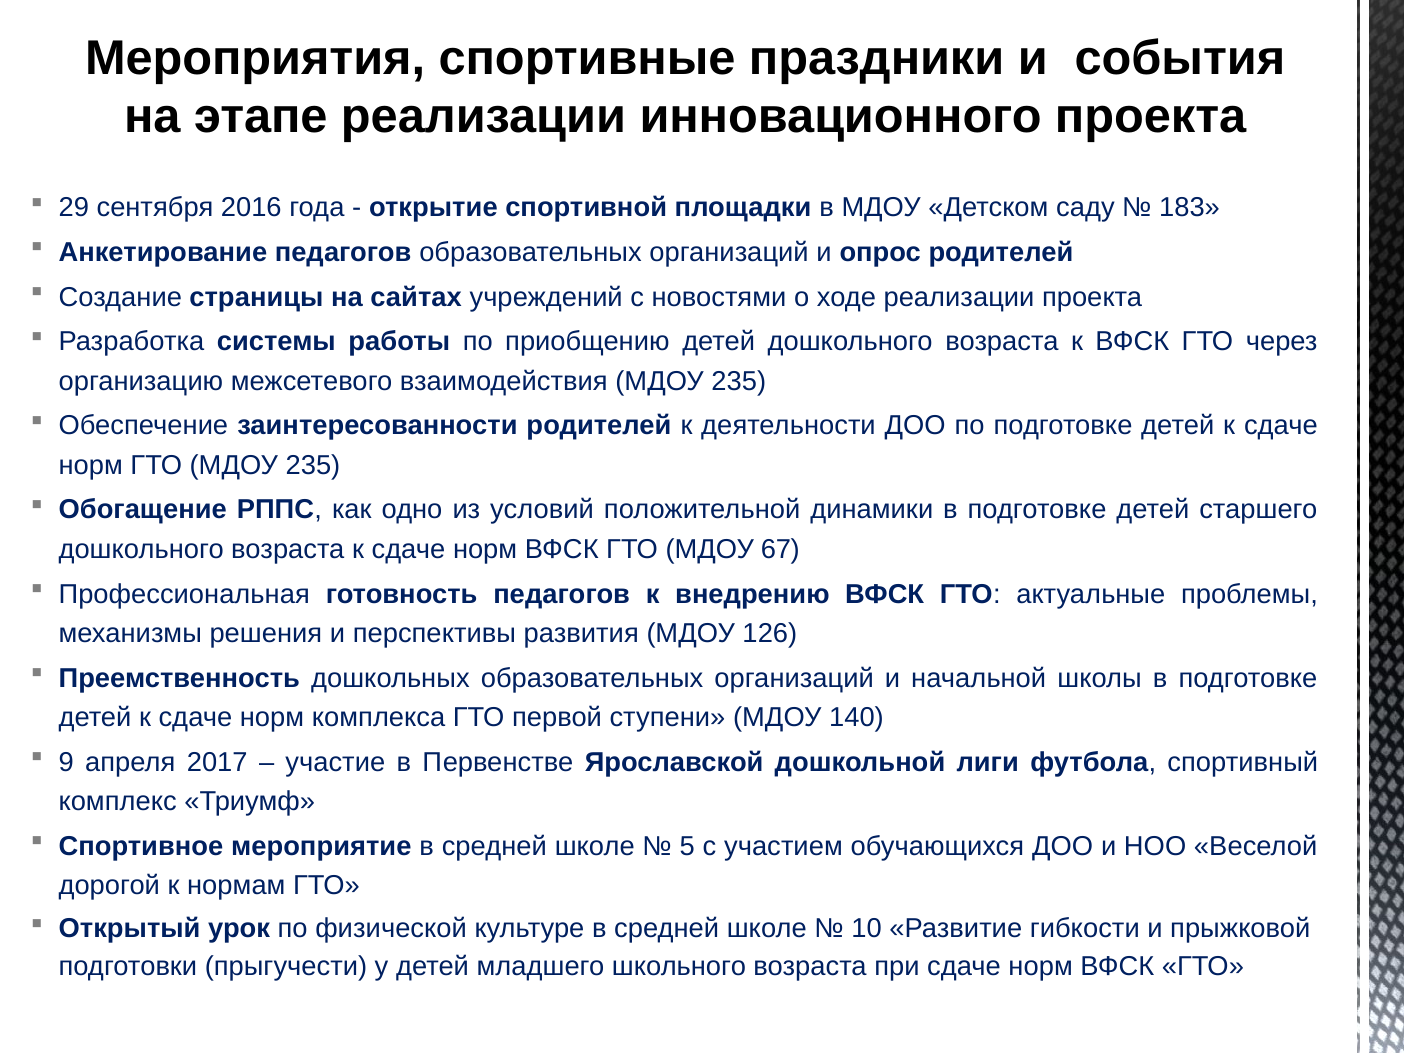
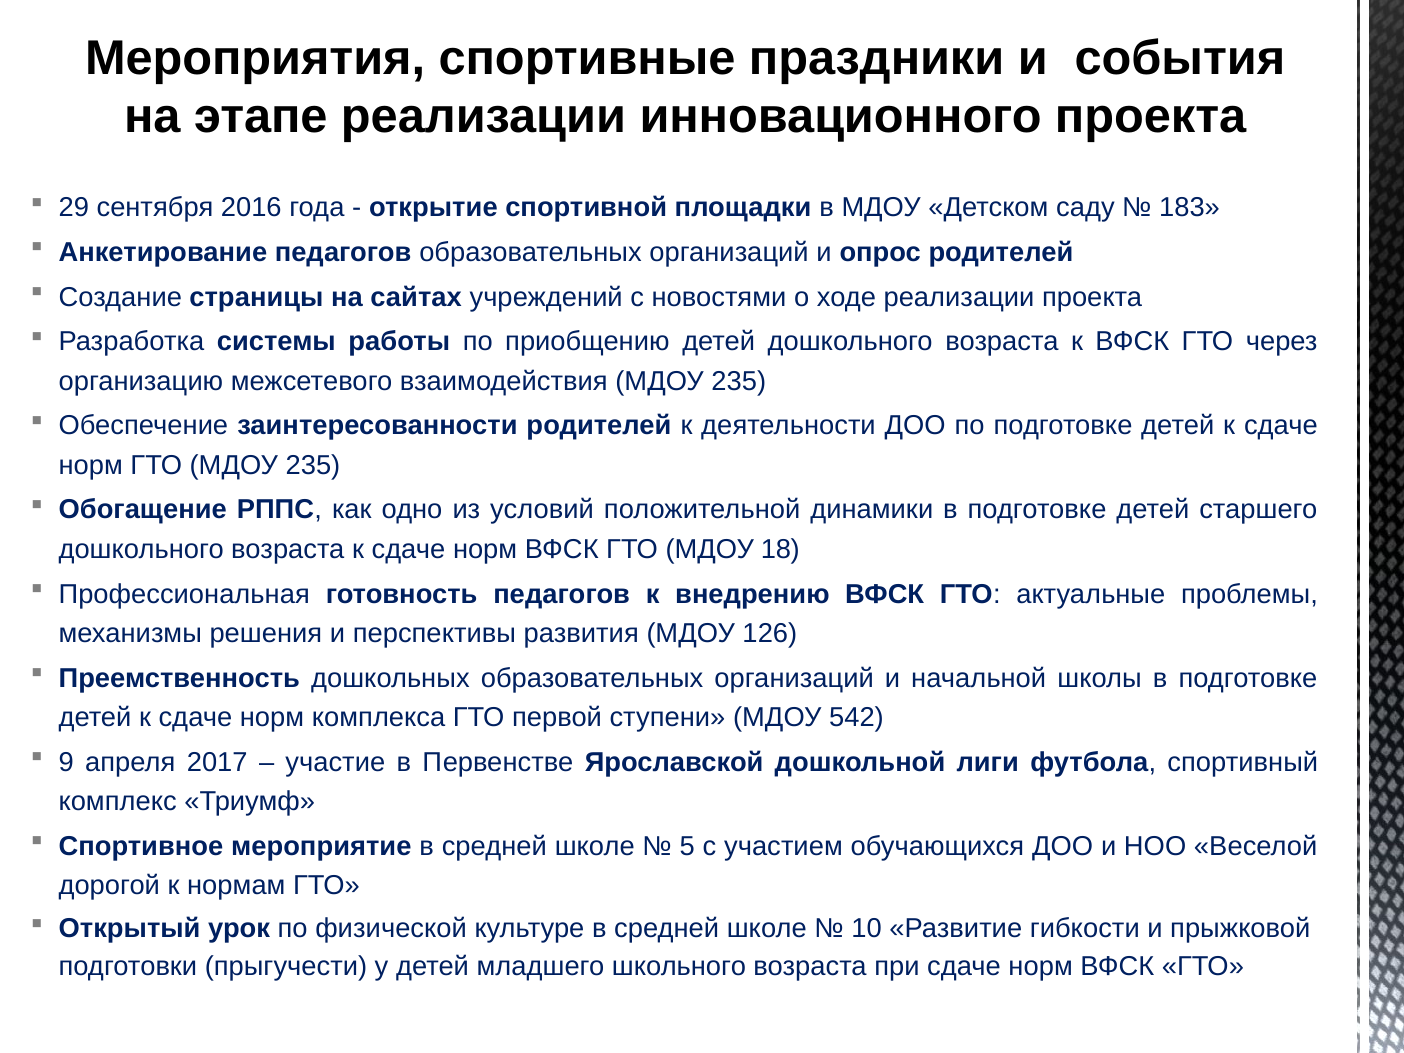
67: 67 -> 18
140: 140 -> 542
